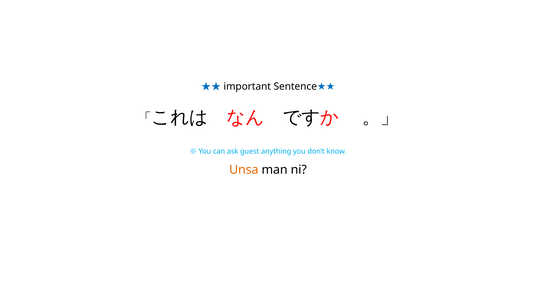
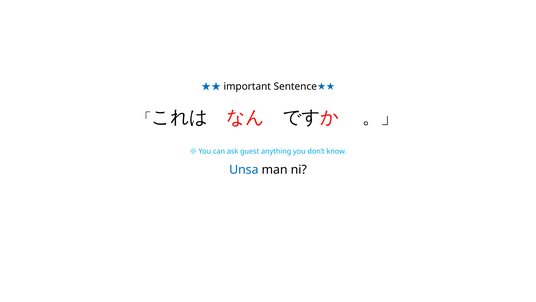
Unsa colour: orange -> blue
